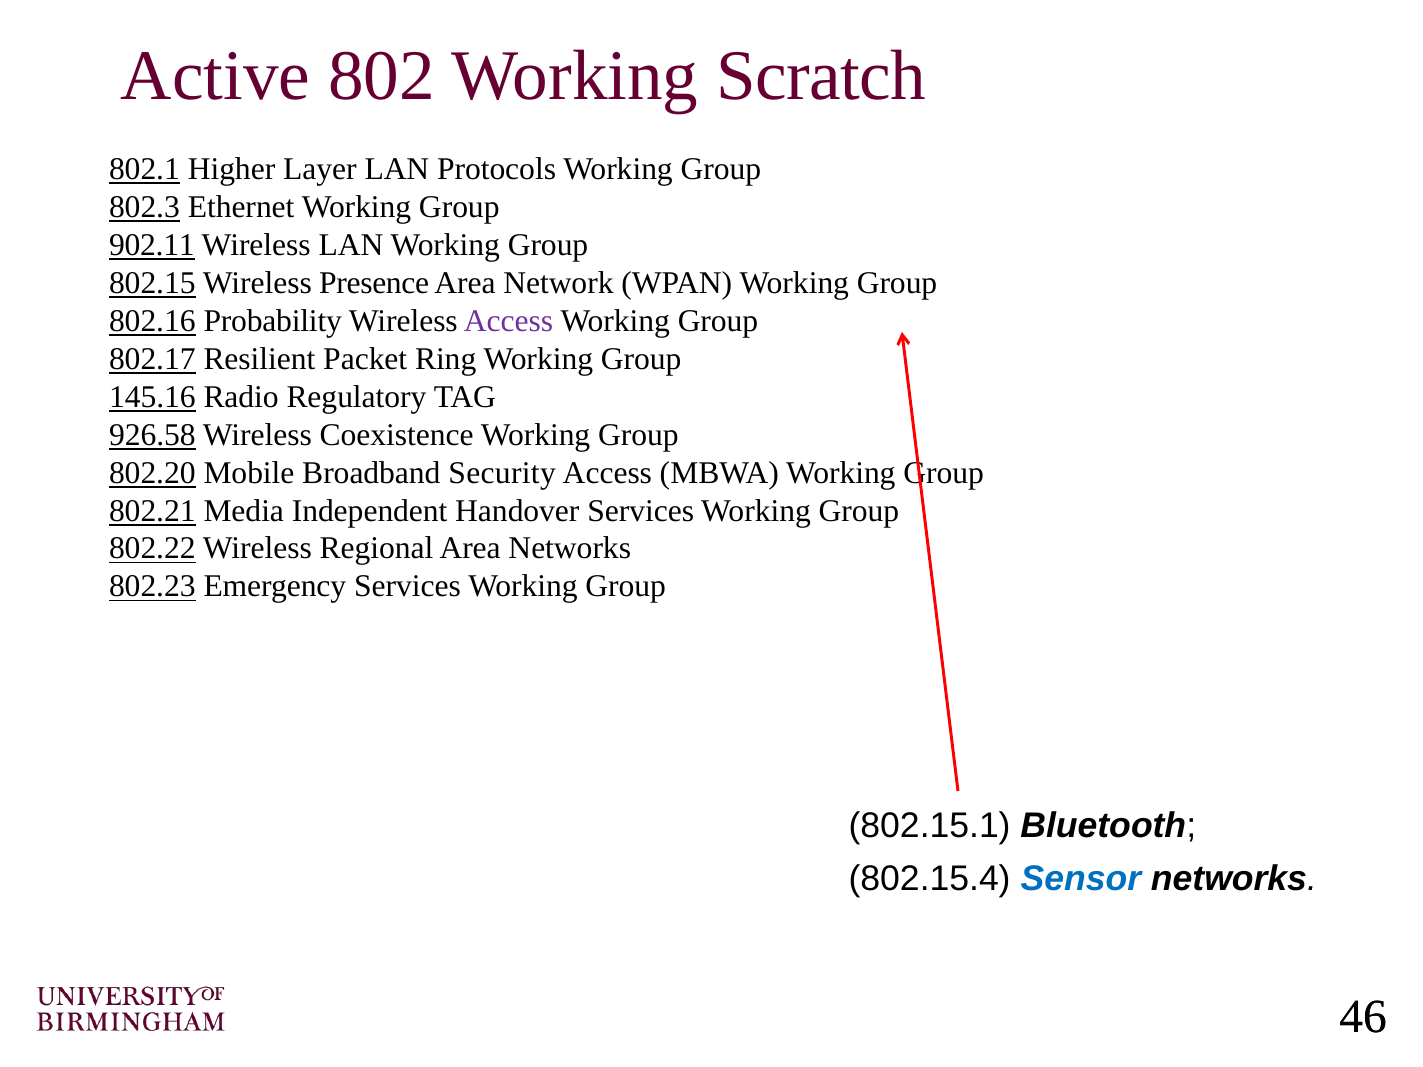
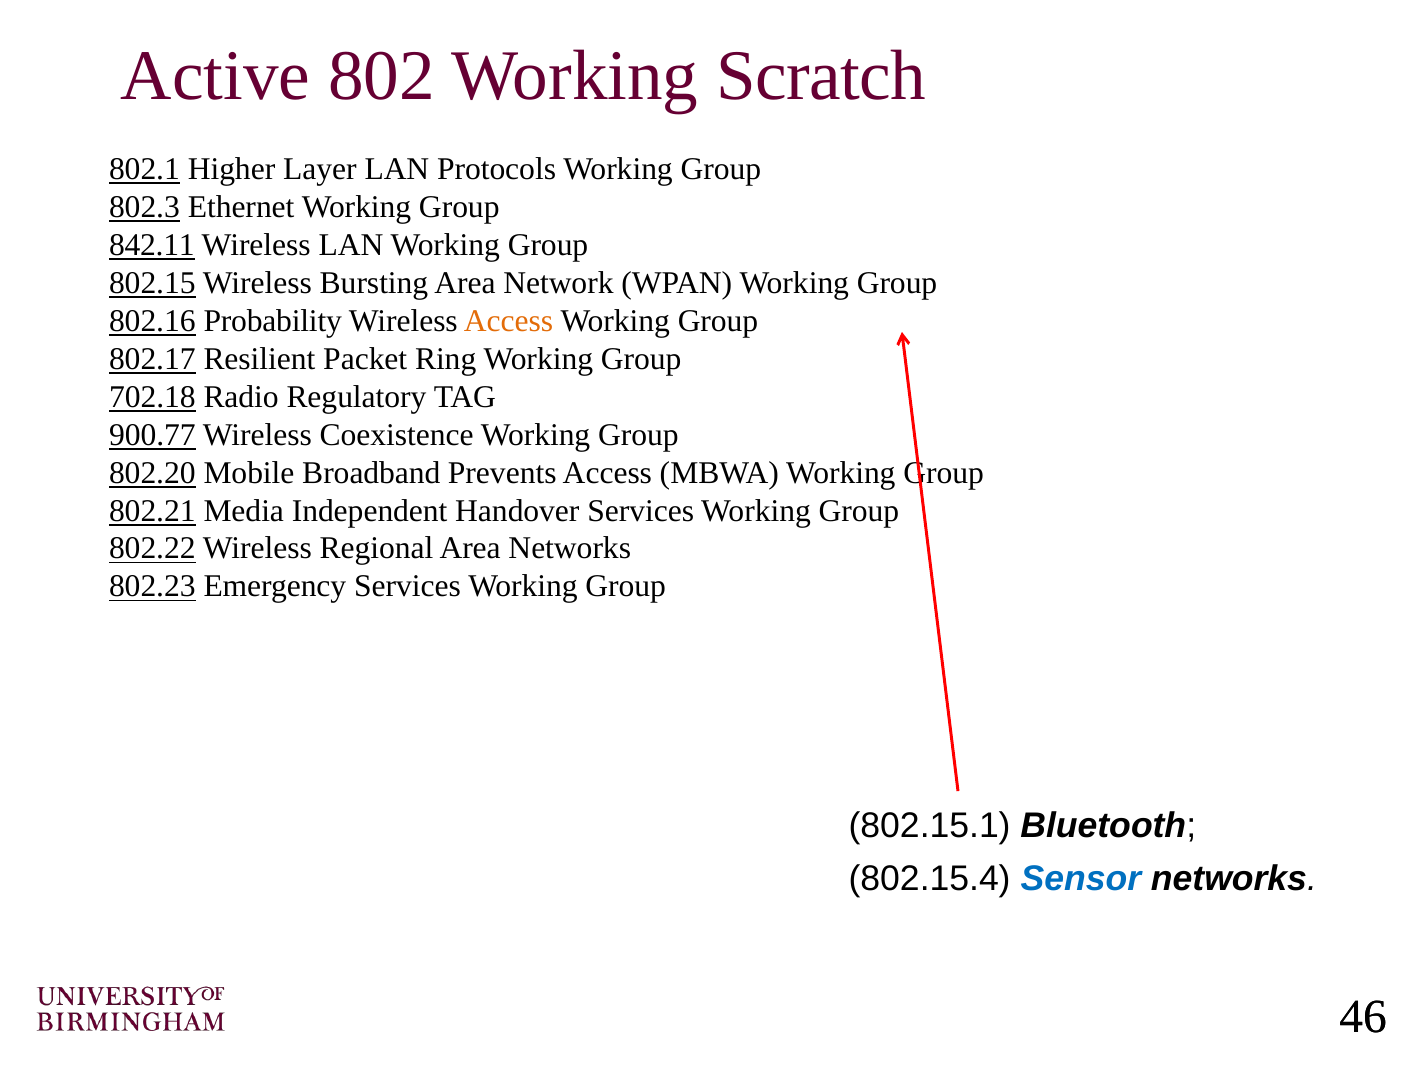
902.11: 902.11 -> 842.11
Presence: Presence -> Bursting
Access at (509, 321) colour: purple -> orange
145.16: 145.16 -> 702.18
926.58: 926.58 -> 900.77
Security: Security -> Prevents
